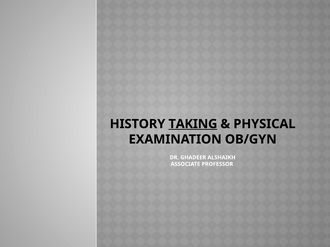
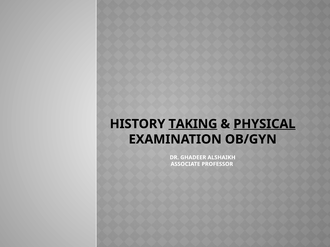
PHYSICAL underline: none -> present
